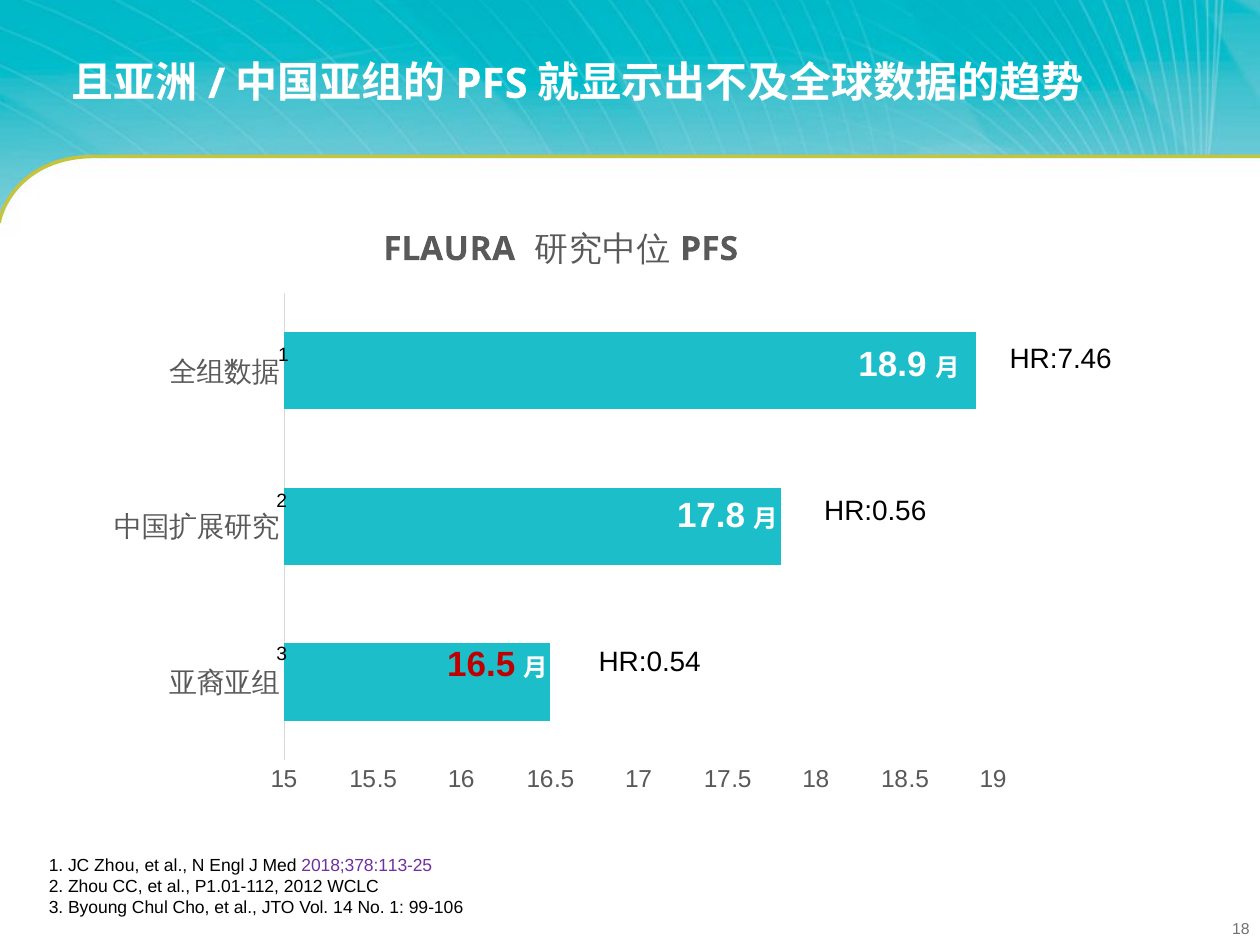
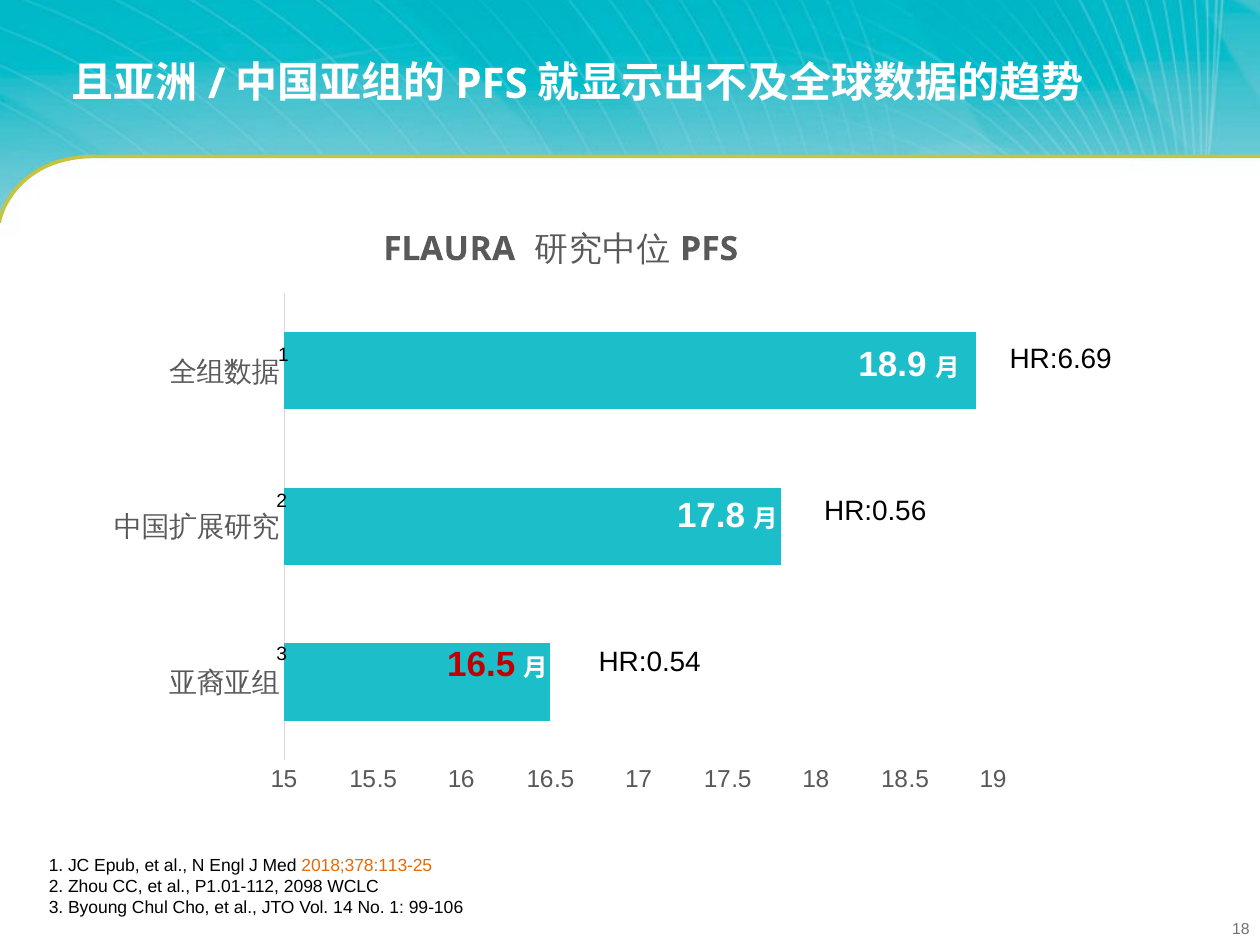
HR:7.46: HR:7.46 -> HR:6.69
JC Zhou: Zhou -> Epub
2018;378:113-25 colour: purple -> orange
2012: 2012 -> 2098
